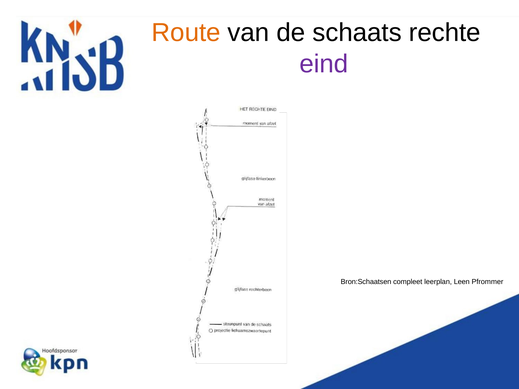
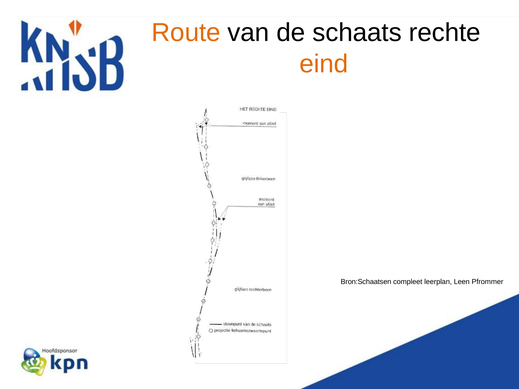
eind colour: purple -> orange
